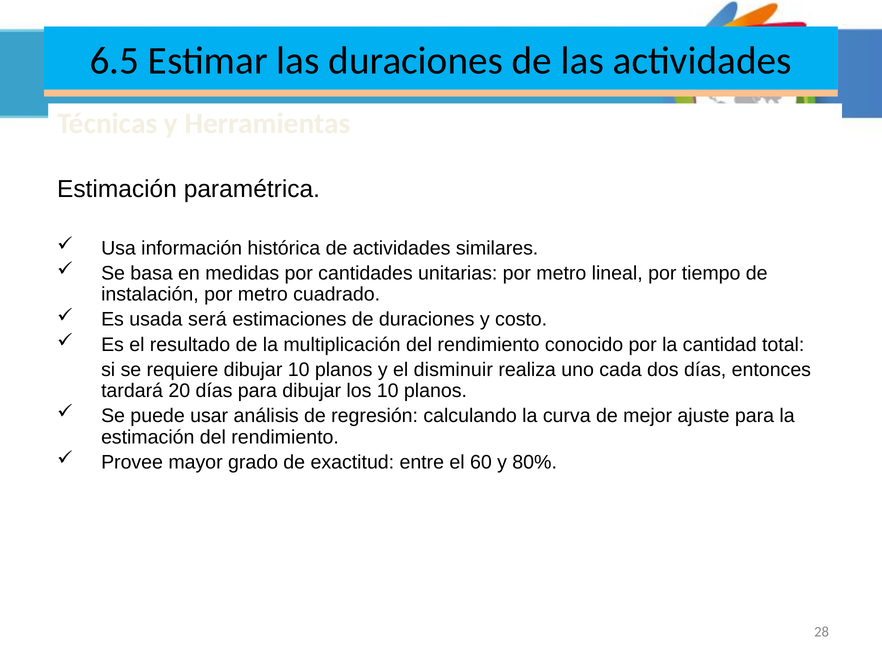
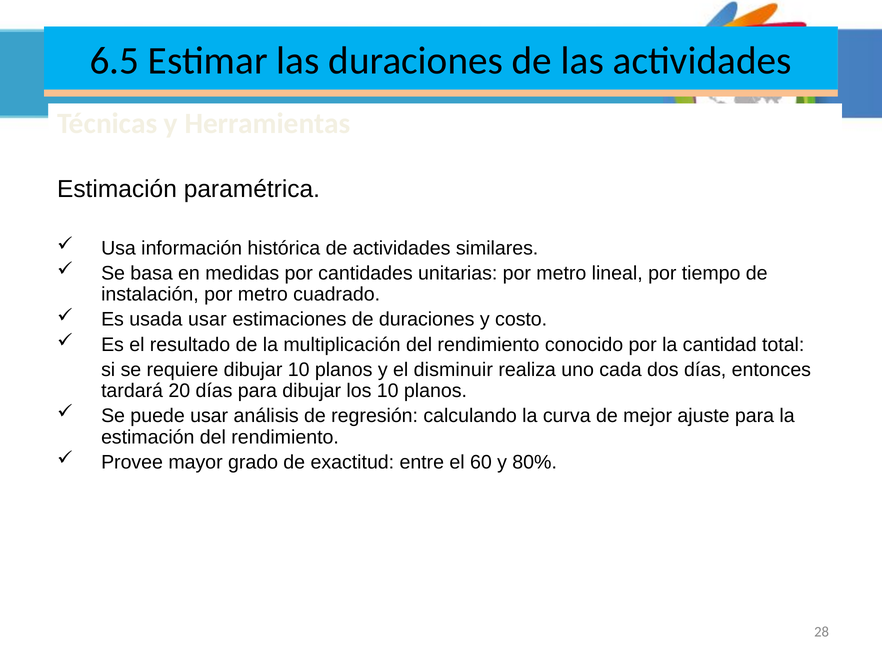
usada será: será -> usar
